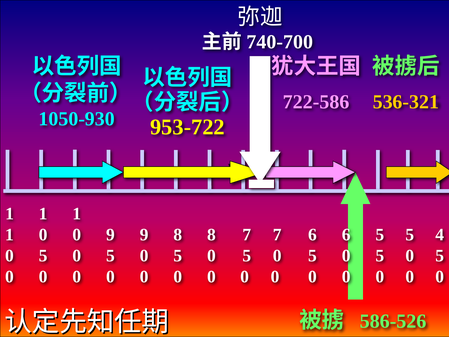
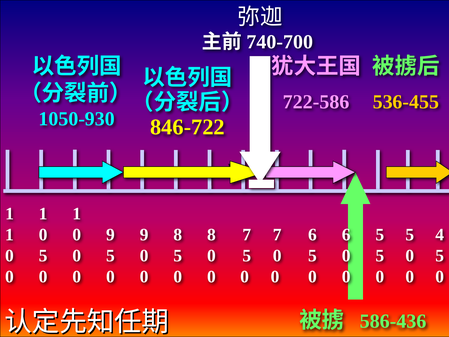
536-321: 536-321 -> 536-455
953-722: 953-722 -> 846-722
586-526: 586-526 -> 586-436
